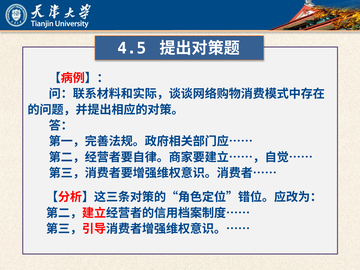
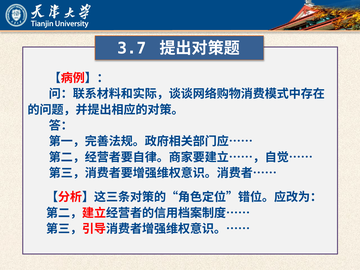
4.5: 4.5 -> 3.7
